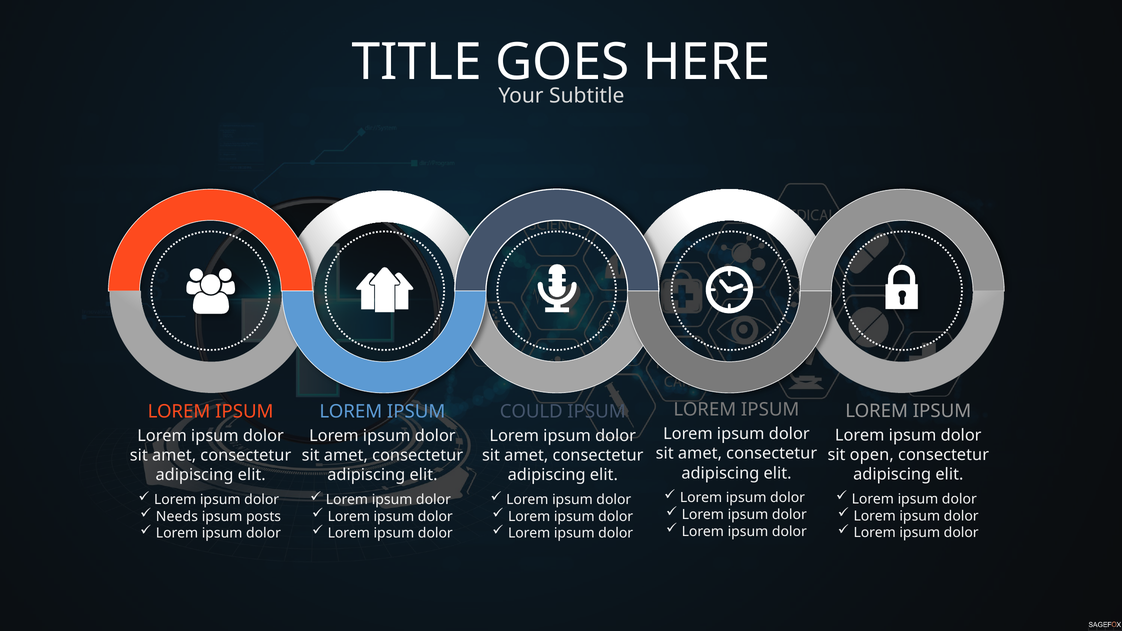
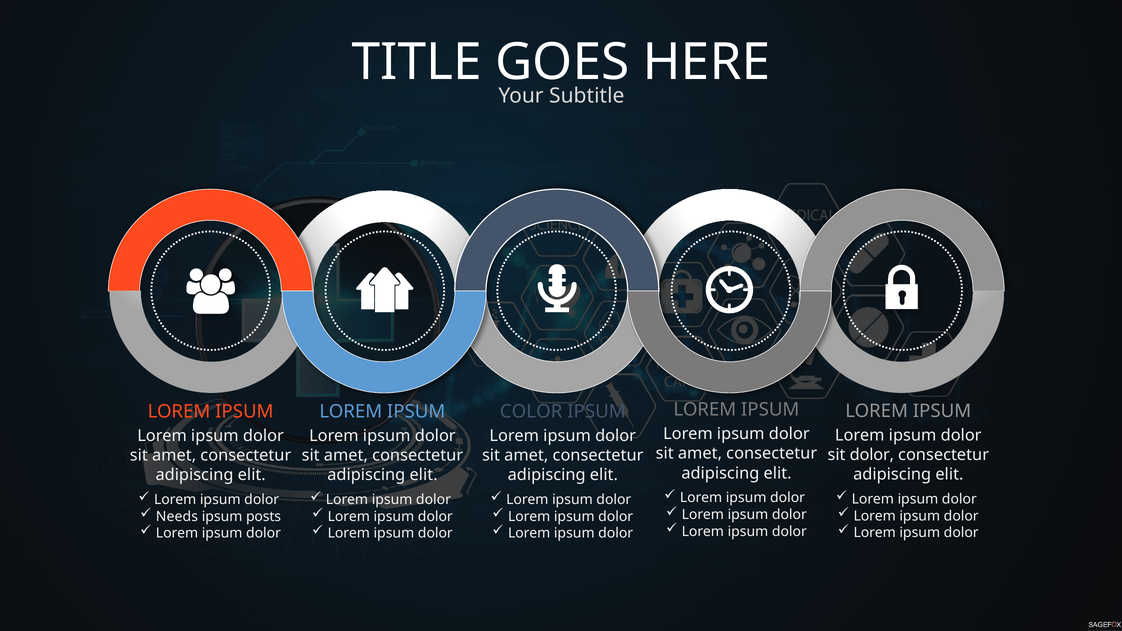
COULD: COULD -> COLOR
sit open: open -> dolor
